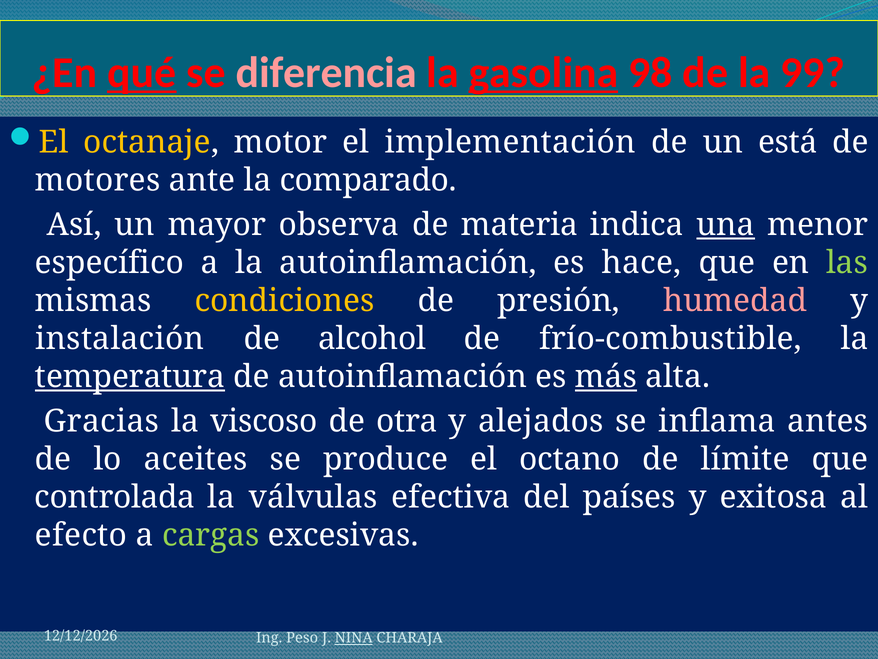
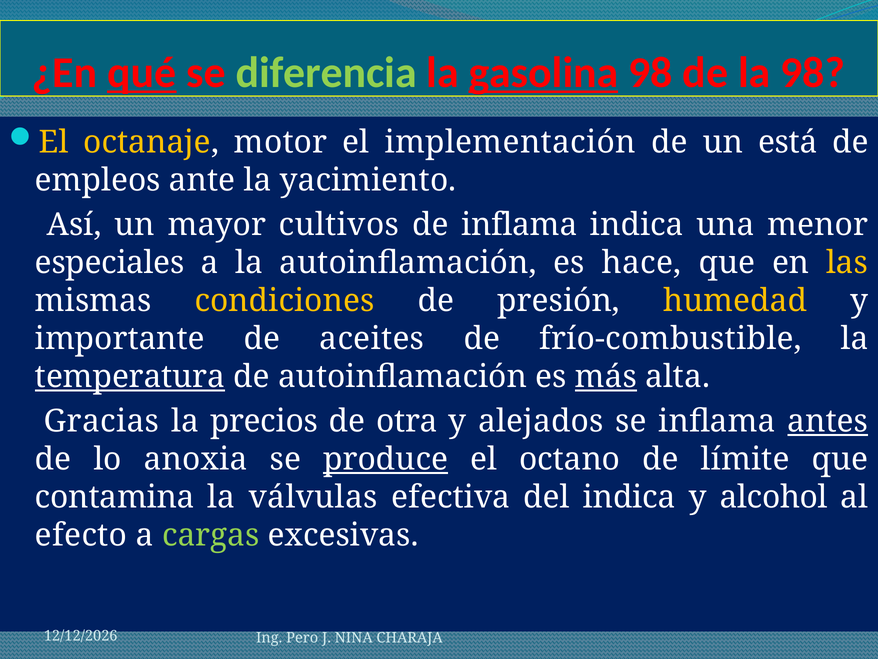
diferencia colour: pink -> light green
la 99: 99 -> 98
motores: motores -> empleos
comparado: comparado -> yacimiento
observa: observa -> cultivos
de materia: materia -> inflama
una underline: present -> none
específico: específico -> especiales
las colour: light green -> yellow
humedad colour: pink -> yellow
instalación: instalación -> importante
alcohol: alcohol -> aceites
viscoso: viscoso -> precios
antes underline: none -> present
aceites: aceites -> anoxia
produce underline: none -> present
controlada: controlada -> contamina
del países: países -> indica
exitosa: exitosa -> alcohol
Peso: Peso -> Pero
NINA underline: present -> none
